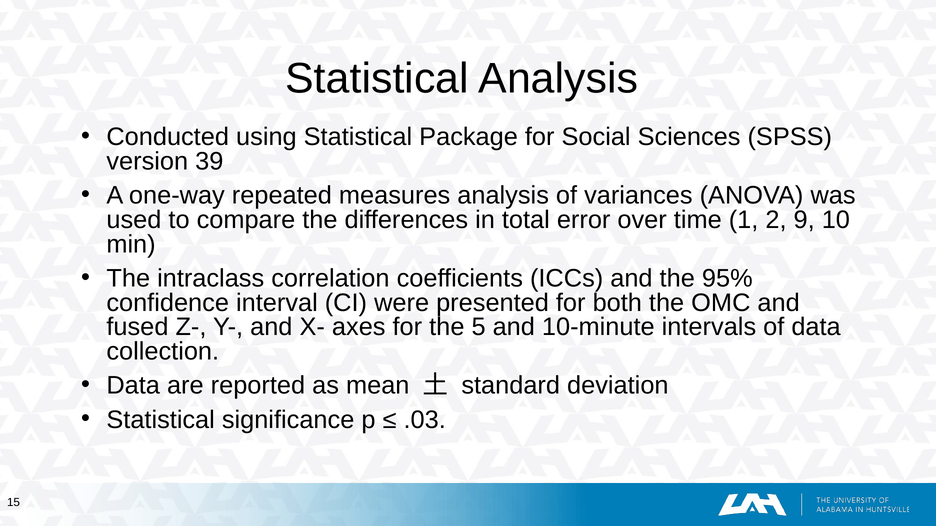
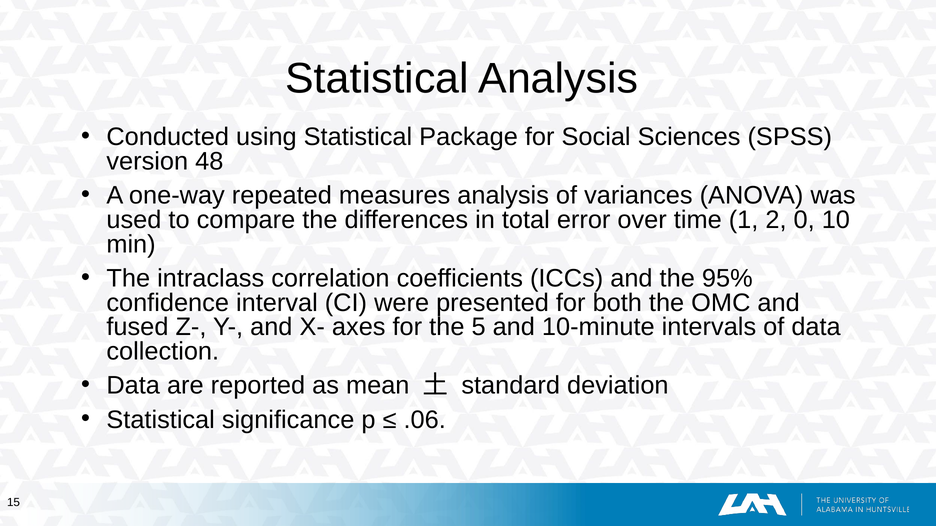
39: 39 -> 48
9: 9 -> 0
.03: .03 -> .06
